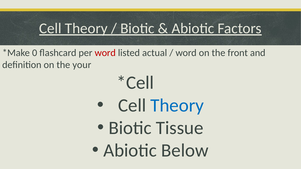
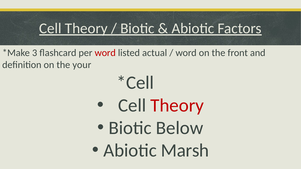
0: 0 -> 3
Theory at (177, 106) colour: blue -> red
Tissue: Tissue -> Below
Below: Below -> Marsh
